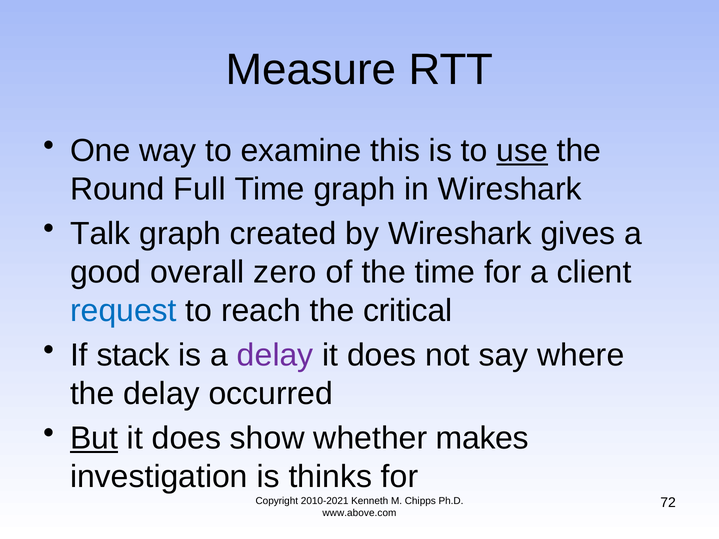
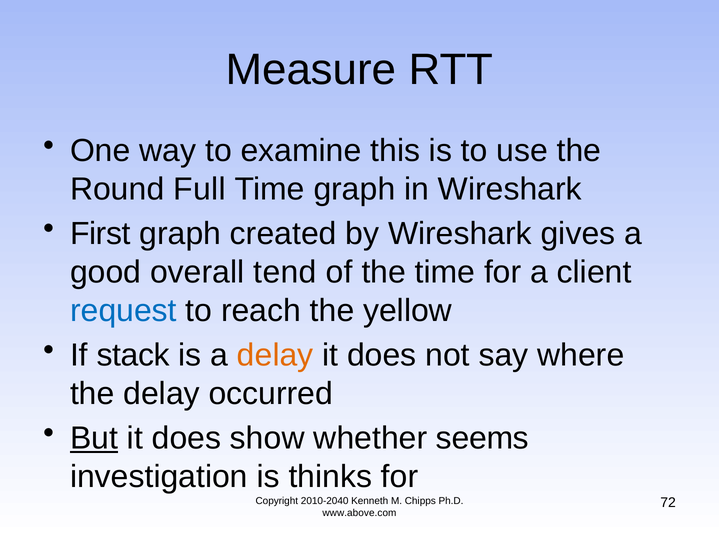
use underline: present -> none
Talk: Talk -> First
zero: zero -> tend
critical: critical -> yellow
delay at (275, 355) colour: purple -> orange
makes: makes -> seems
2010-2021: 2010-2021 -> 2010-2040
